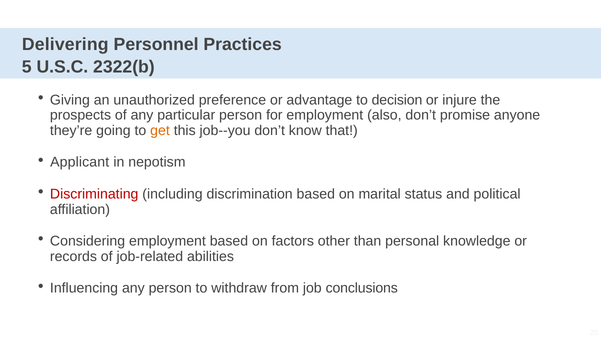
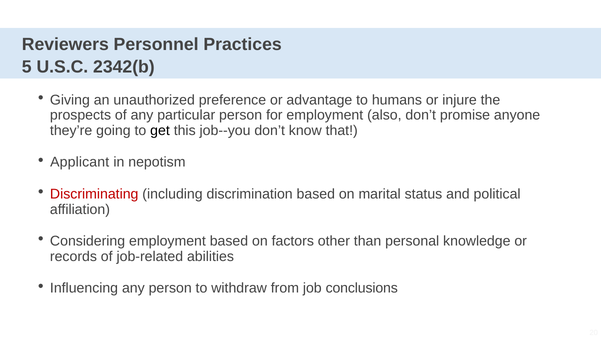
Delivering: Delivering -> Reviewers
2322(b: 2322(b -> 2342(b
decision: decision -> humans
get colour: orange -> black
